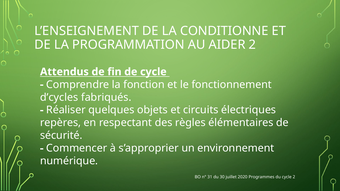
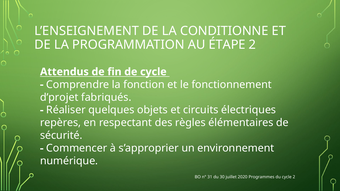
AIDER: AIDER -> ÉTAPE
d’cycles: d’cycles -> d’projet
